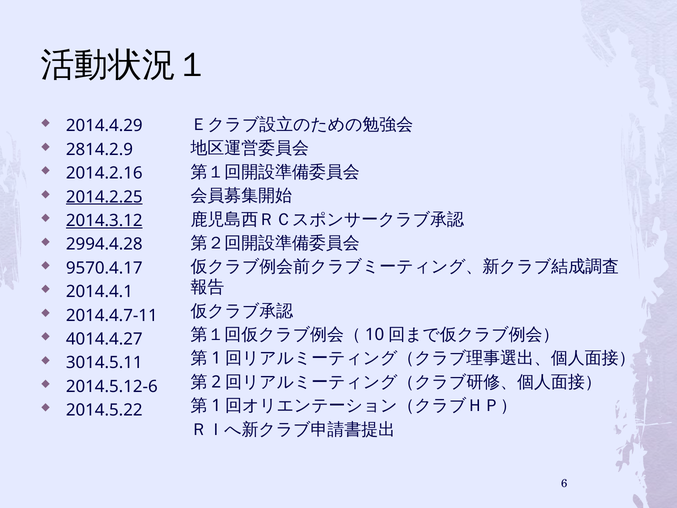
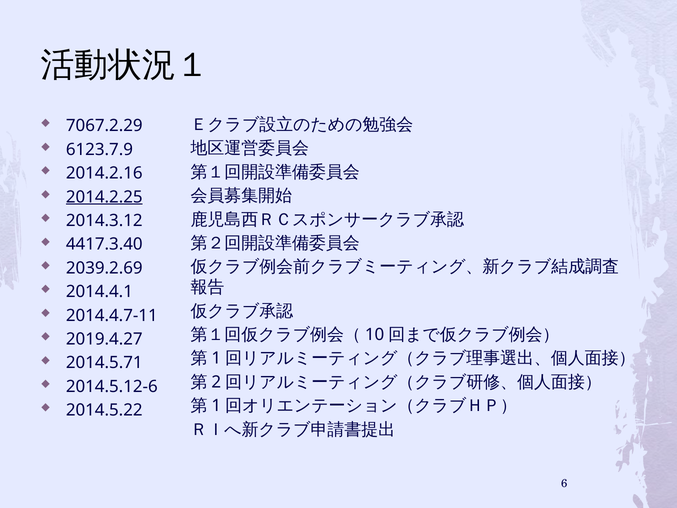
2014.4.29: 2014.4.29 -> 7067.2.29
2814.2.9: 2814.2.9 -> 6123.7.9
2014.3.12 underline: present -> none
2994.4.28: 2994.4.28 -> 4417.3.40
9570.4.17: 9570.4.17 -> 2039.2.69
4014.4.27: 4014.4.27 -> 2019.4.27
3014.5.11: 3014.5.11 -> 2014.5.71
